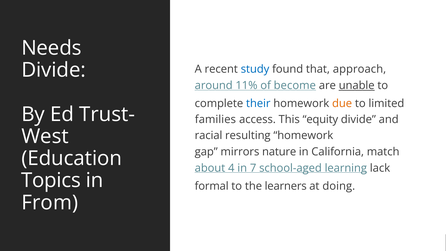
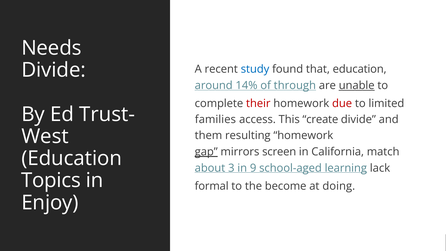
that approach: approach -> education
11%: 11% -> 14%
become: become -> through
their colour: blue -> red
due colour: orange -> red
equity: equity -> create
racial: racial -> them
gap underline: none -> present
nature: nature -> screen
4: 4 -> 3
7: 7 -> 9
learners: learners -> become
From: From -> Enjoy
